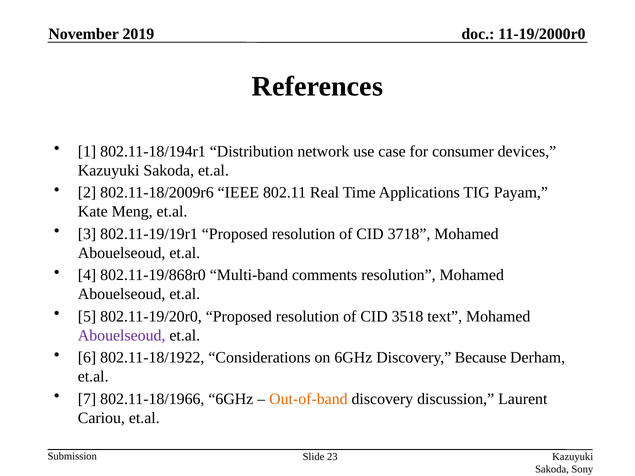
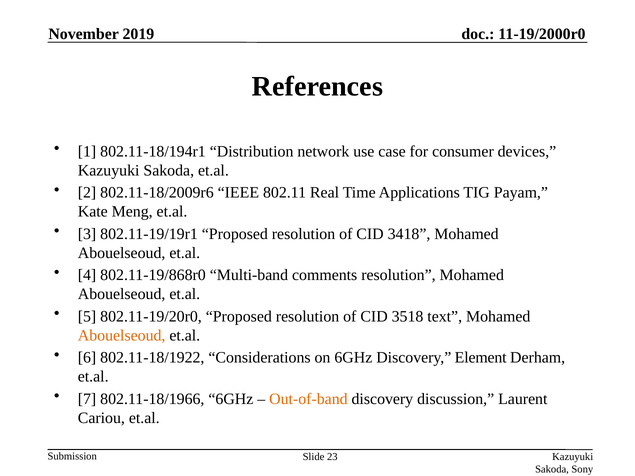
3718: 3718 -> 3418
Abouelseoud at (122, 336) colour: purple -> orange
Because: Because -> Element
